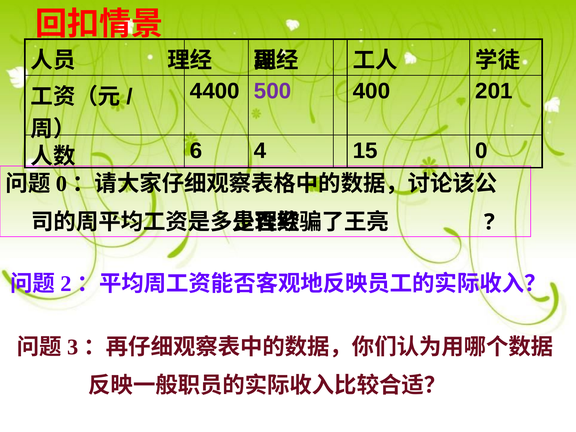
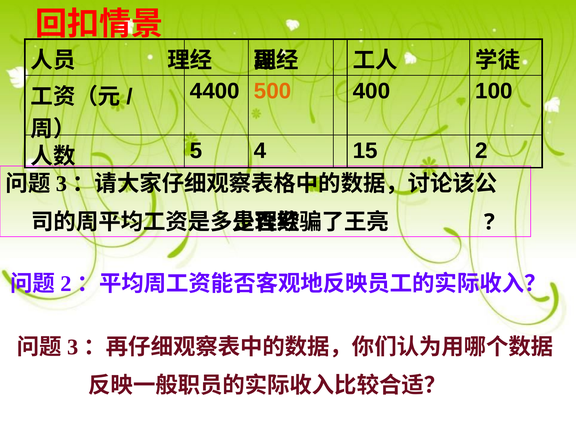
500 colour: purple -> orange
201: 201 -> 100
6: 6 -> 5
15 0: 0 -> 2
0 at (61, 184): 0 -> 3
